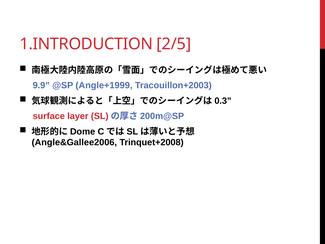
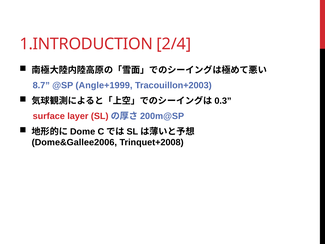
2/5: 2/5 -> 2/4
9.9: 9.9 -> 8.7
Angle&Gallee2006: Angle&Gallee2006 -> Dome&Gallee2006
